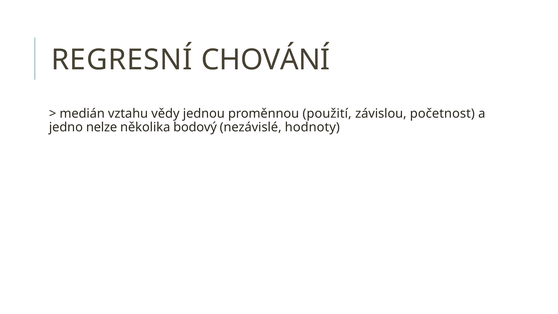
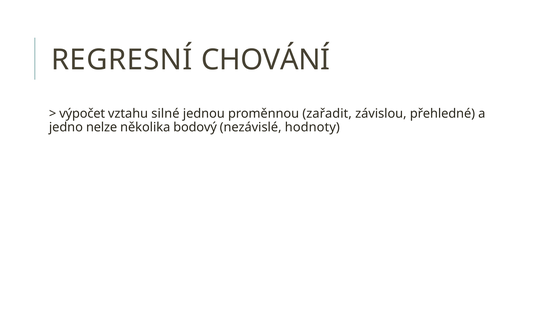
medián: medián -> výpočet
vědy: vědy -> silné
použití: použití -> zařadit
početnost: početnost -> přehledné
